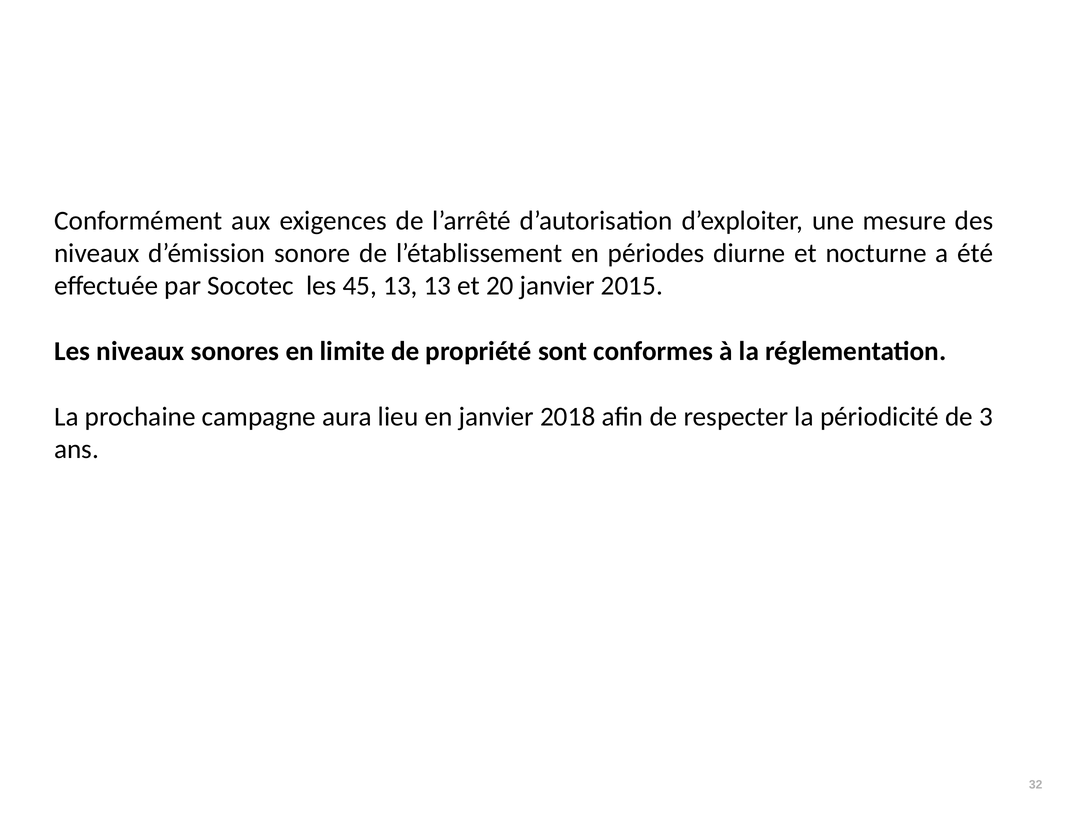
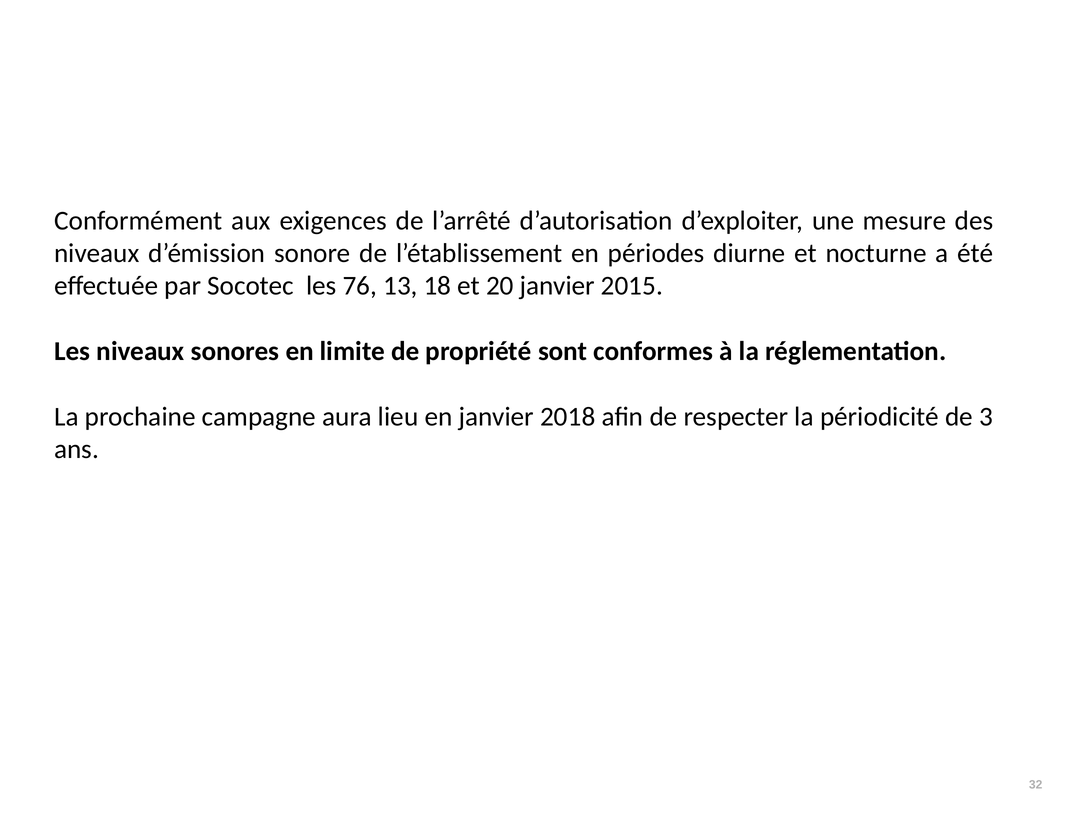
45: 45 -> 76
13 13: 13 -> 18
